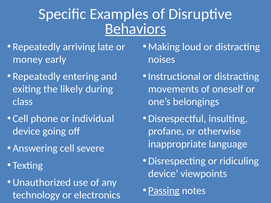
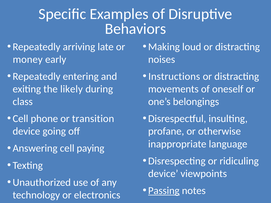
Behaviors underline: present -> none
Instructional: Instructional -> Instructions
individual: individual -> transition
severe: severe -> paying
